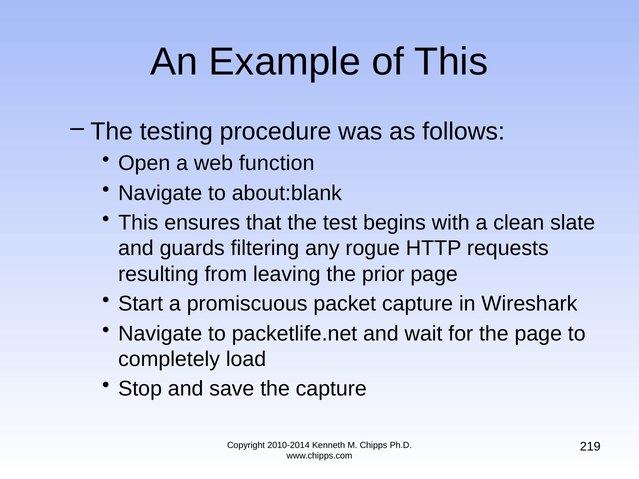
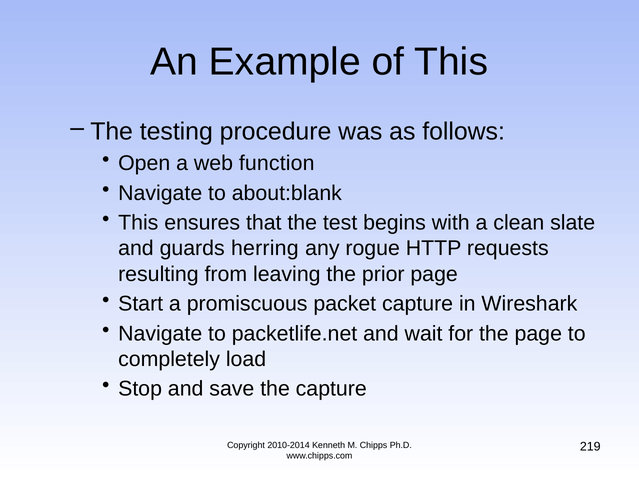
filtering: filtering -> herring
